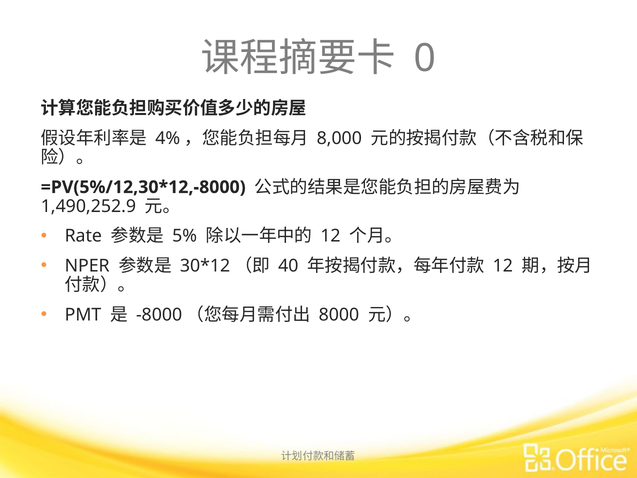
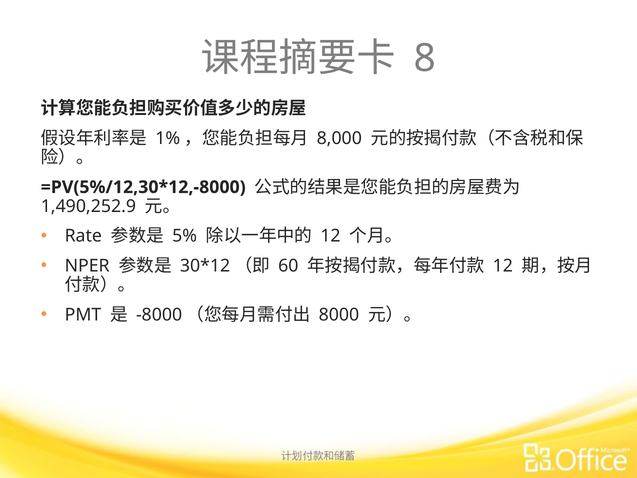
0: 0 -> 8
4%: 4% -> 1%
40: 40 -> 60
